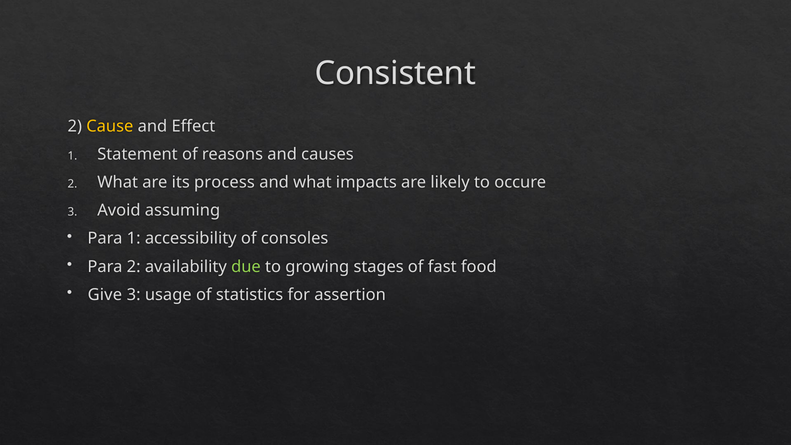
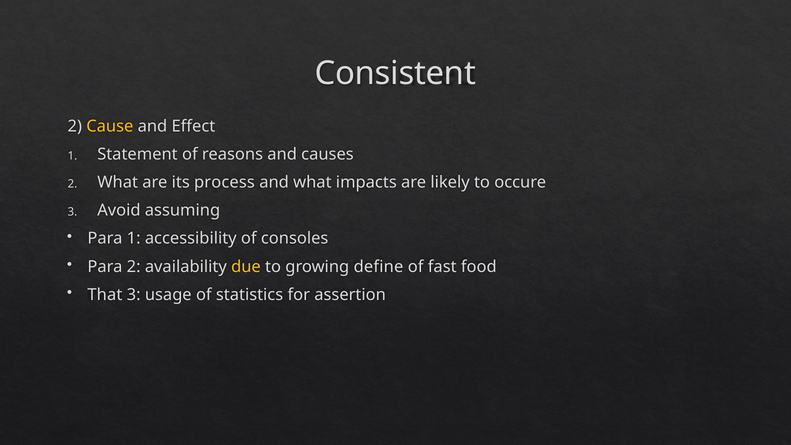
due colour: light green -> yellow
stages: stages -> define
Give: Give -> That
